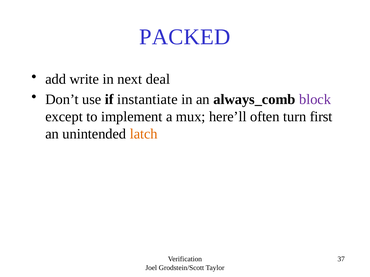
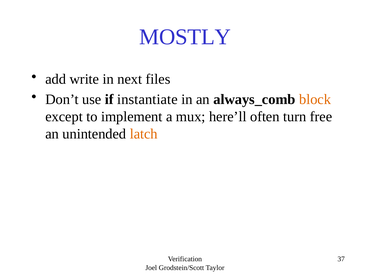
PACKED: PACKED -> MOSTLY
deal: deal -> files
block colour: purple -> orange
first: first -> free
